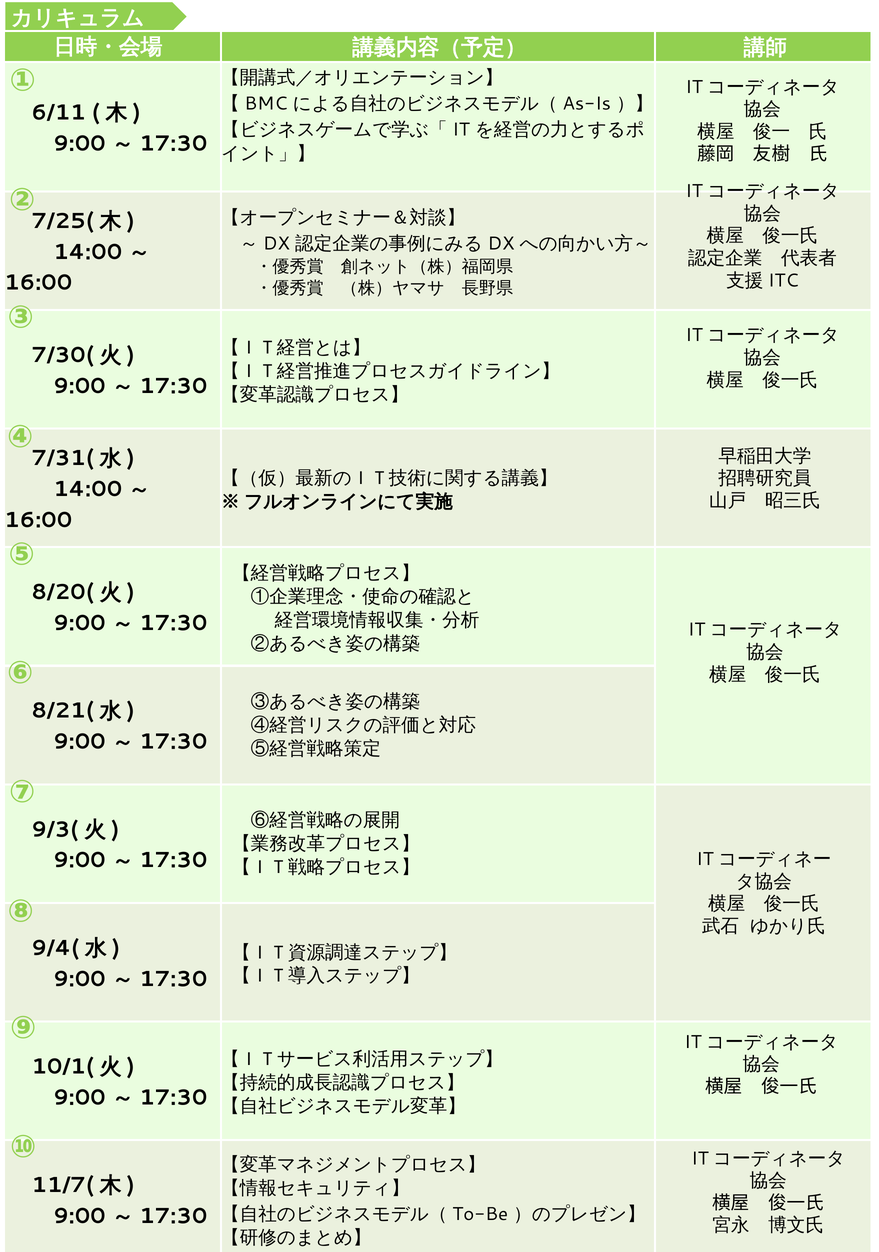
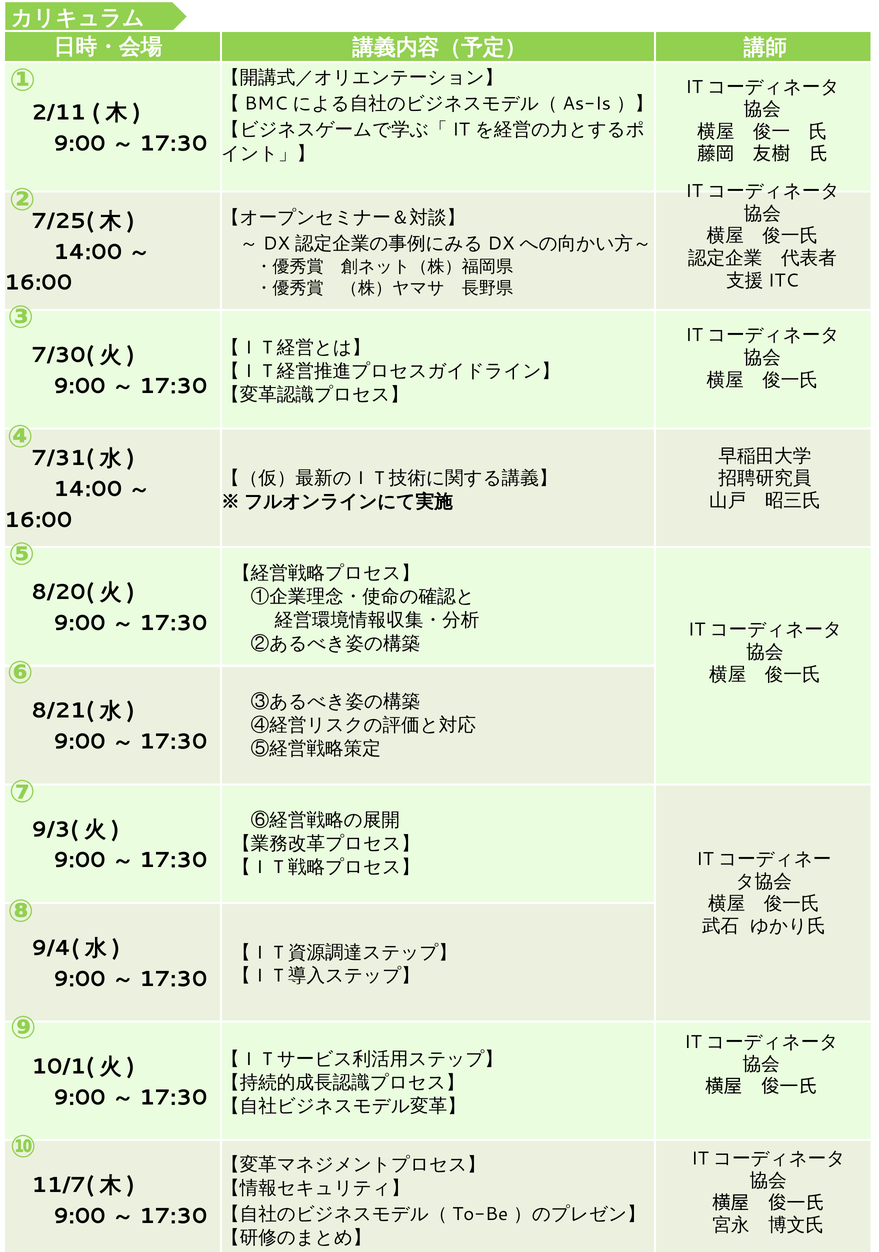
6/11: 6/11 -> 2/11
